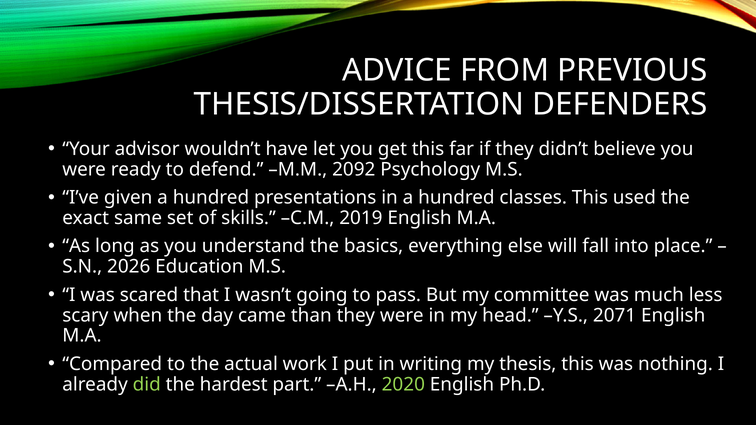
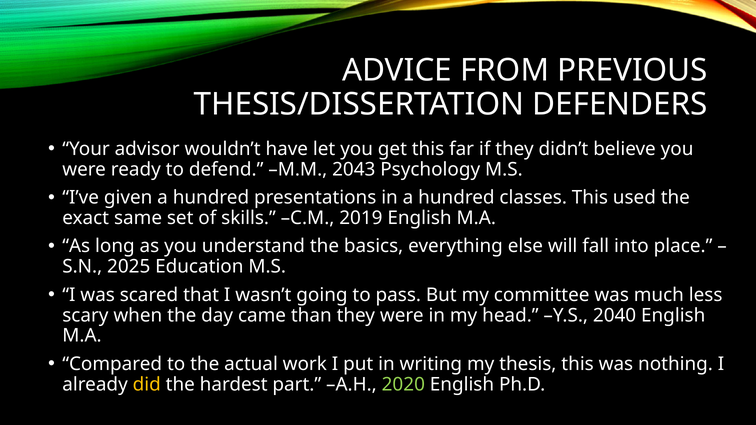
2092: 2092 -> 2043
2026: 2026 -> 2025
2071: 2071 -> 2040
did colour: light green -> yellow
